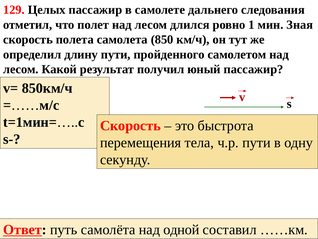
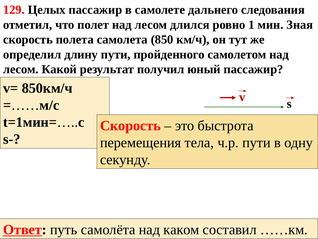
одной: одной -> каком
